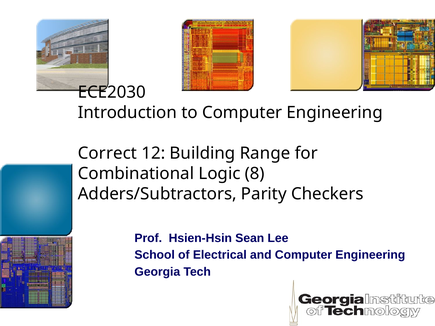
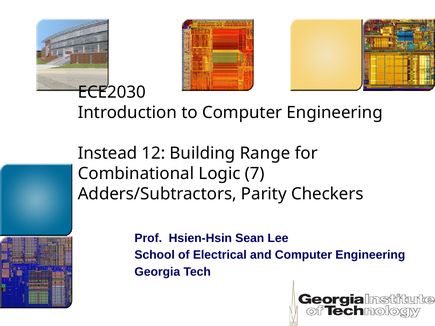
Correct: Correct -> Instead
8: 8 -> 7
